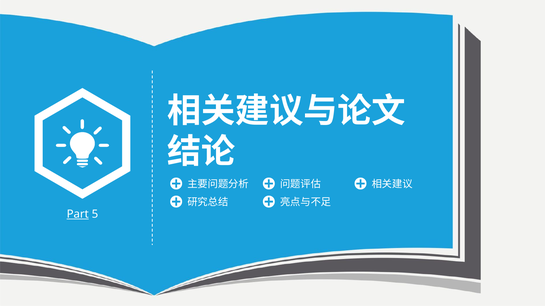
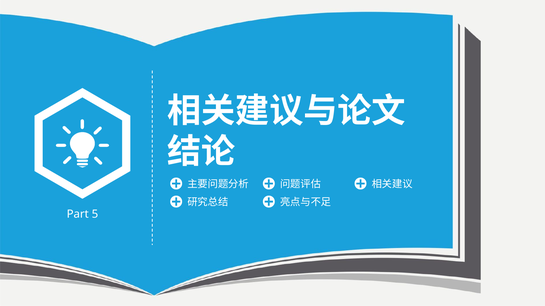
Part underline: present -> none
